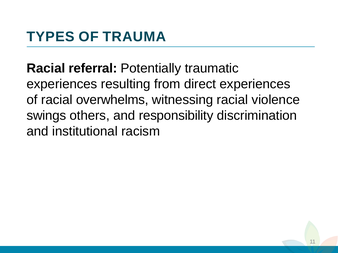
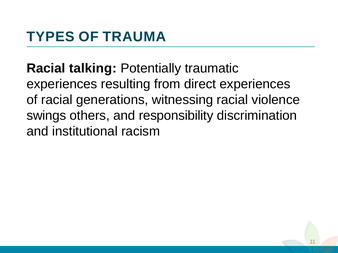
referral: referral -> talking
overwhelms: overwhelms -> generations
